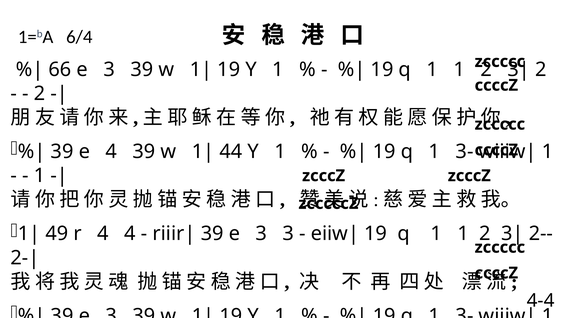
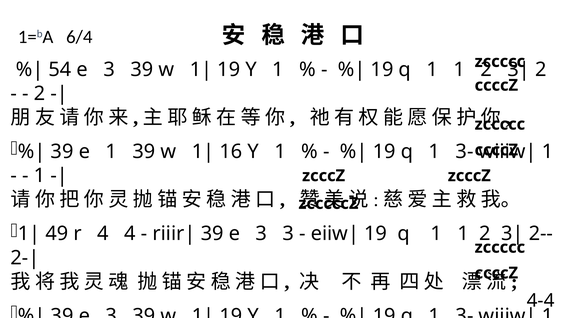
66: 66 -> 54
e 4: 4 -> 1
44: 44 -> 16
